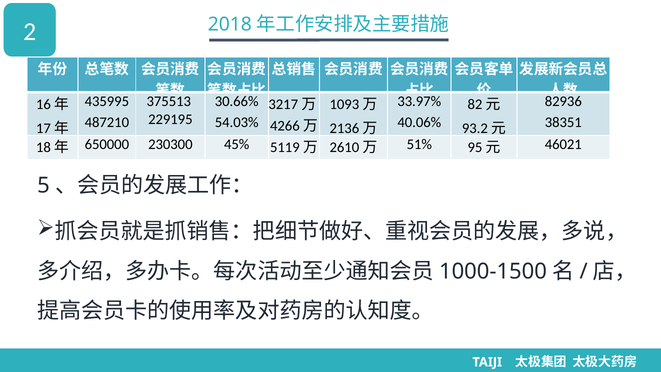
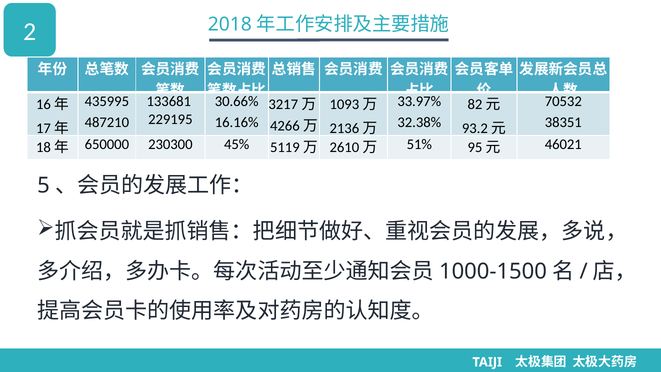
375513: 375513 -> 133681
82936: 82936 -> 70532
54.03%: 54.03% -> 16.16%
40.06%: 40.06% -> 32.38%
